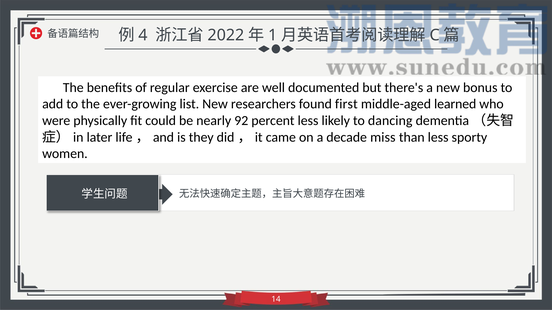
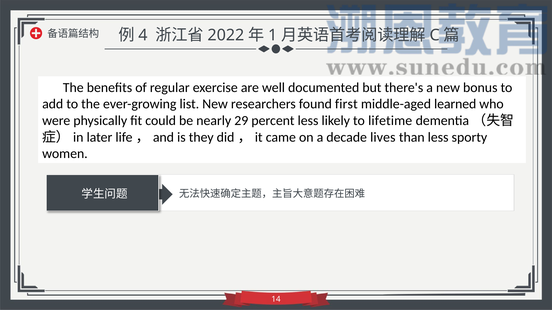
92: 92 -> 29
dancing: dancing -> lifetime
miss: miss -> lives
